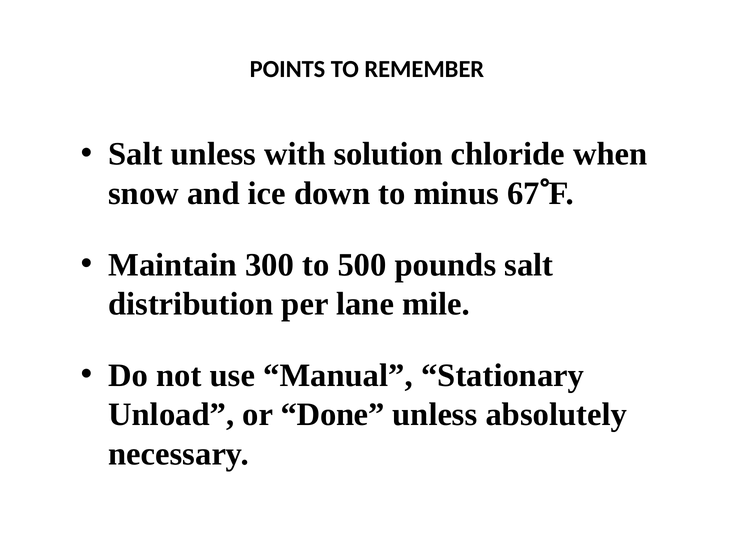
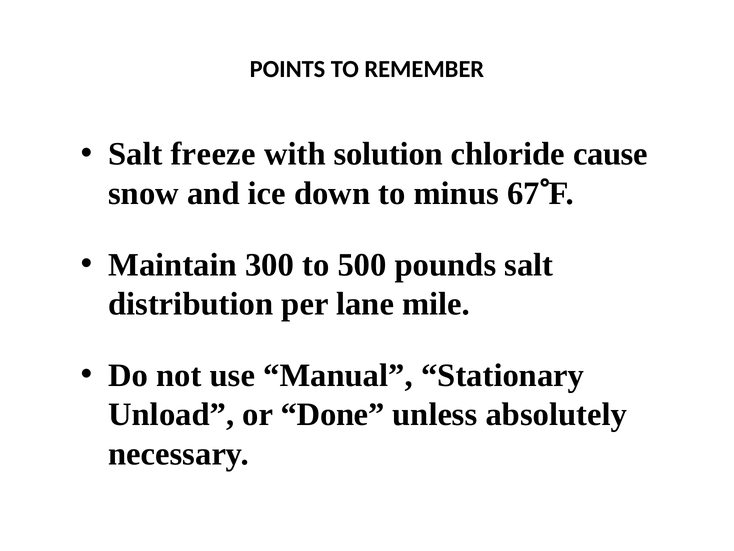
Salt unless: unless -> freeze
when: when -> cause
